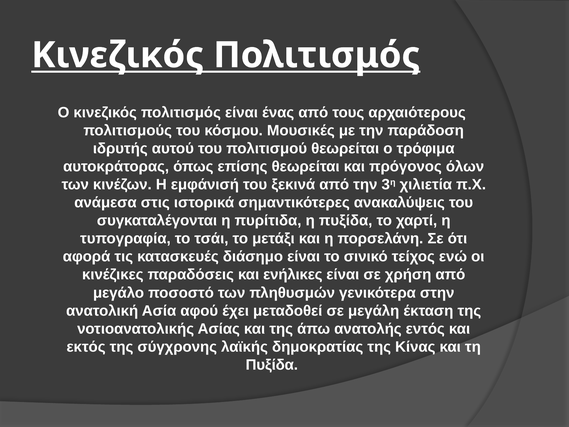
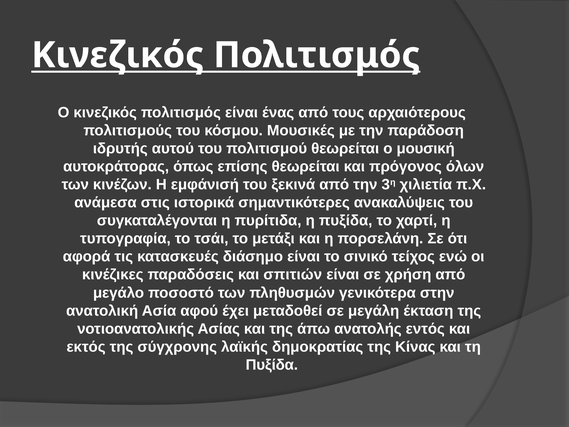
τρόφιμα: τρόφιμα -> μουσική
ενήλικες: ενήλικες -> σπιτιών
